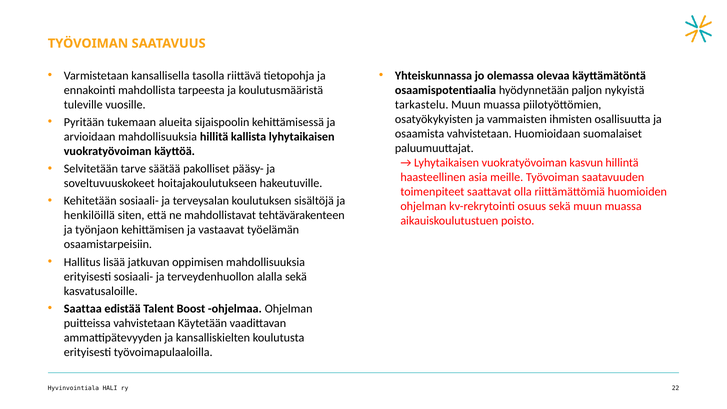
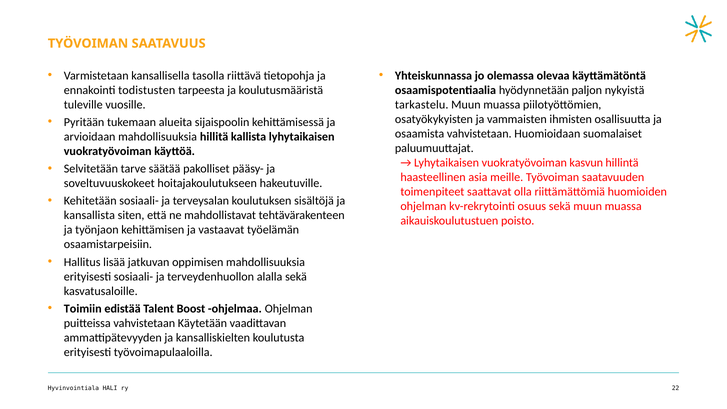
mahdollista: mahdollista -> todistusten
henkilöillä: henkilöillä -> kansallista
Saattaa: Saattaa -> Toimiin
